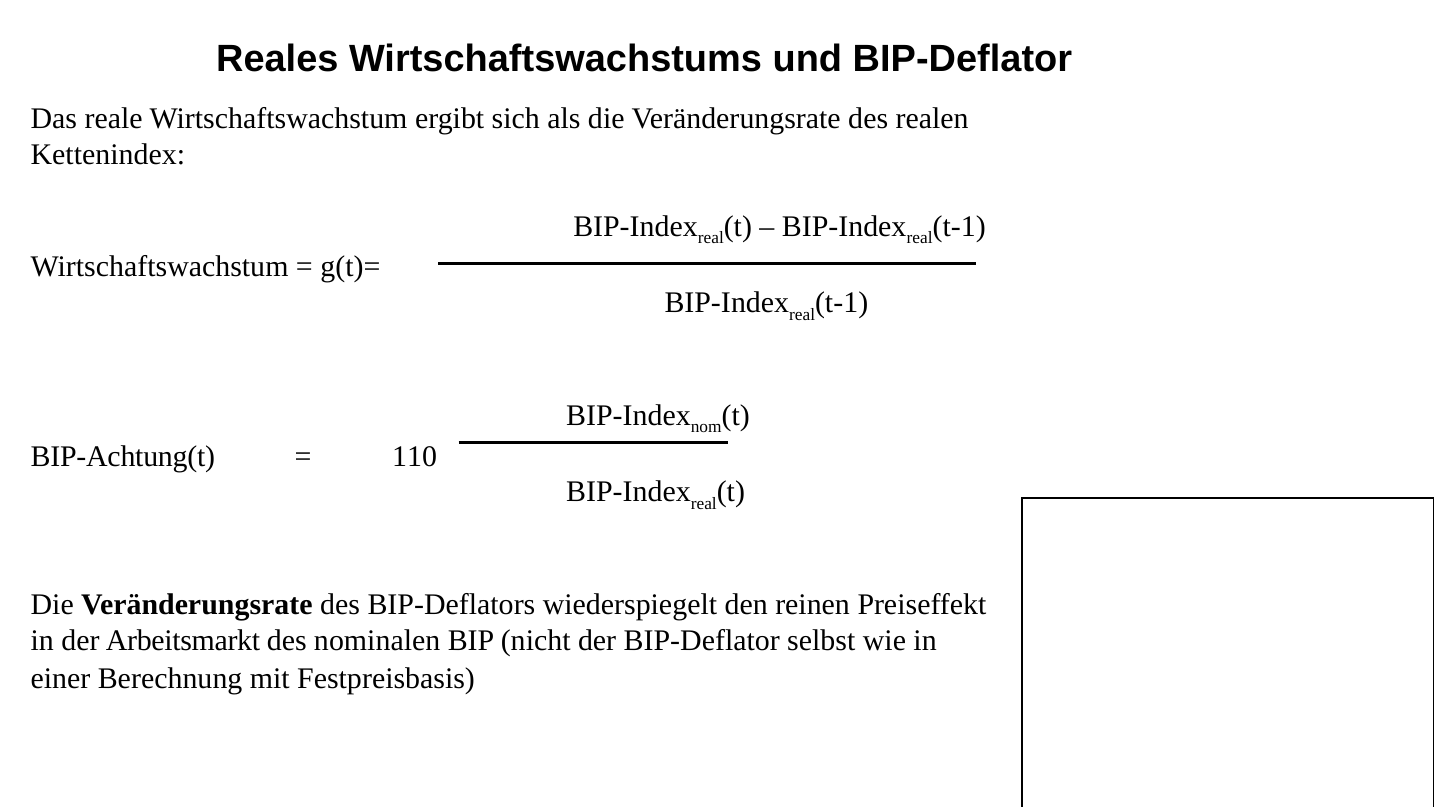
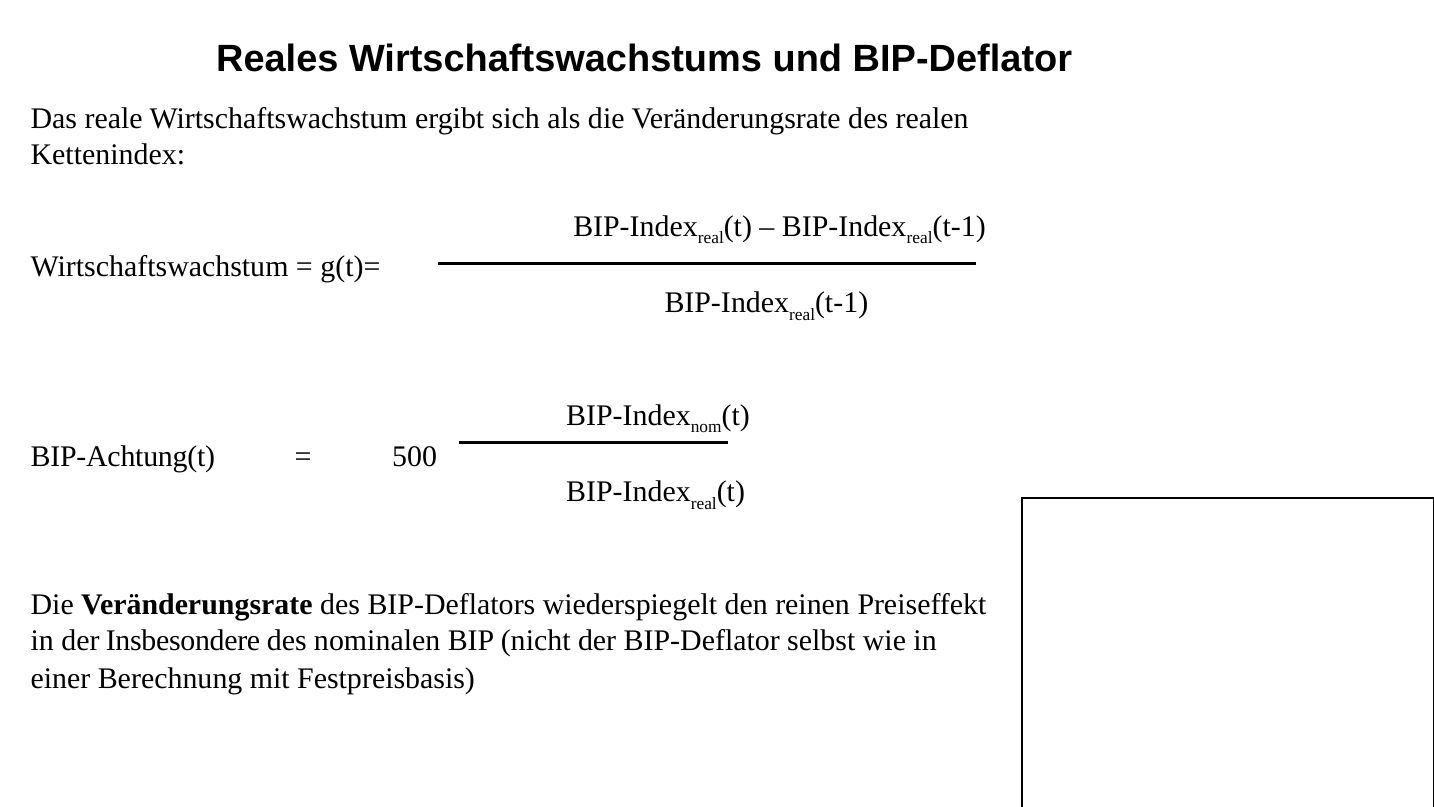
110: 110 -> 500
Arbeitsmarkt: Arbeitsmarkt -> Insbesondere
